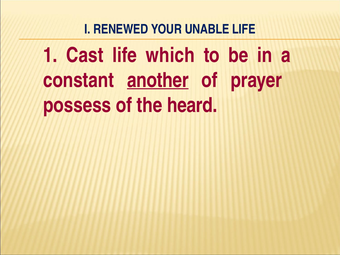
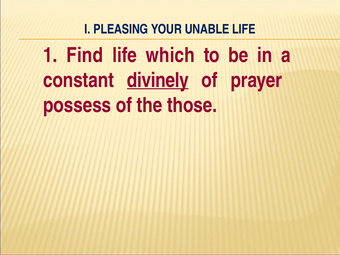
RENEWED: RENEWED -> PLEASING
Cast: Cast -> Find
another: another -> divinely
heard: heard -> those
